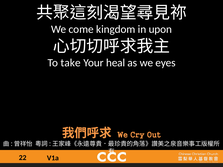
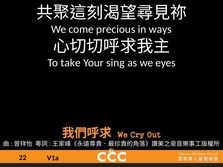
kingdom: kingdom -> precious
upon: upon -> ways
heal: heal -> sing
